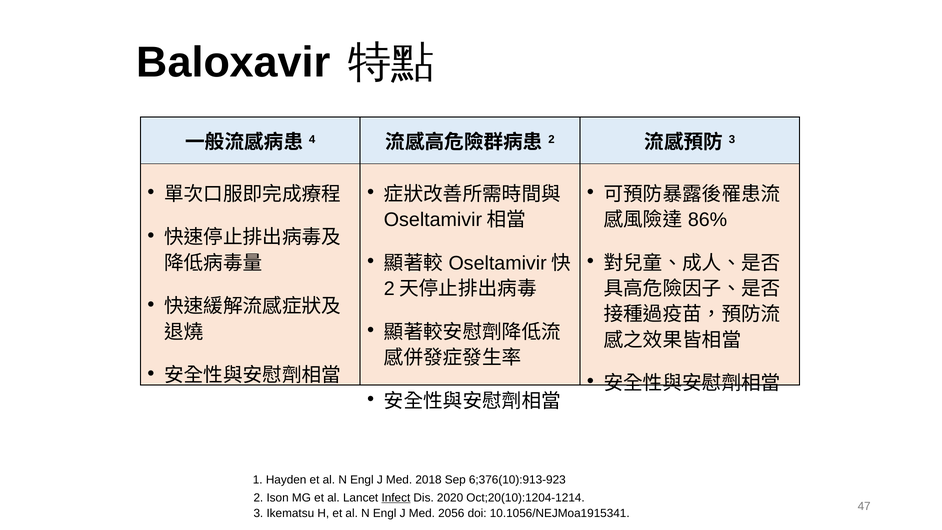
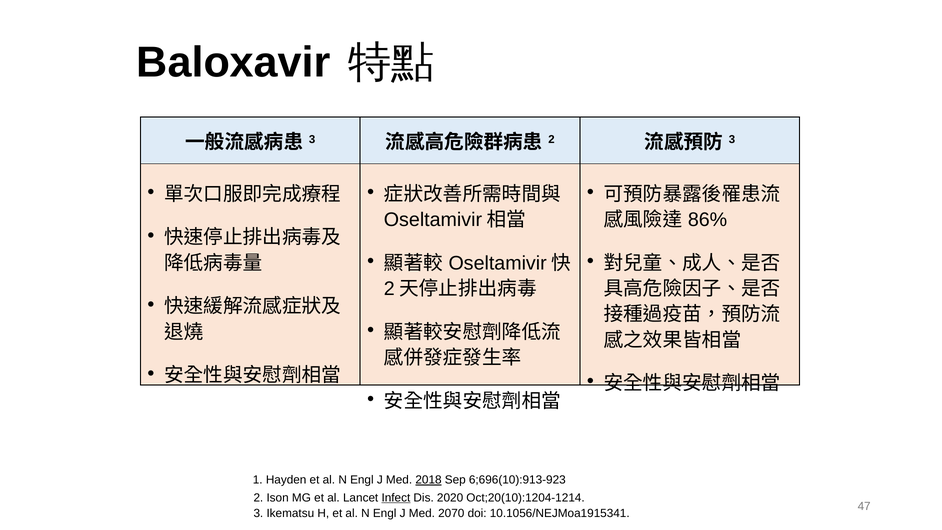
4 at (312, 139): 4 -> 3
2018 underline: none -> present
6;376(10):913-923: 6;376(10):913-923 -> 6;696(10):913-923
2056: 2056 -> 2070
